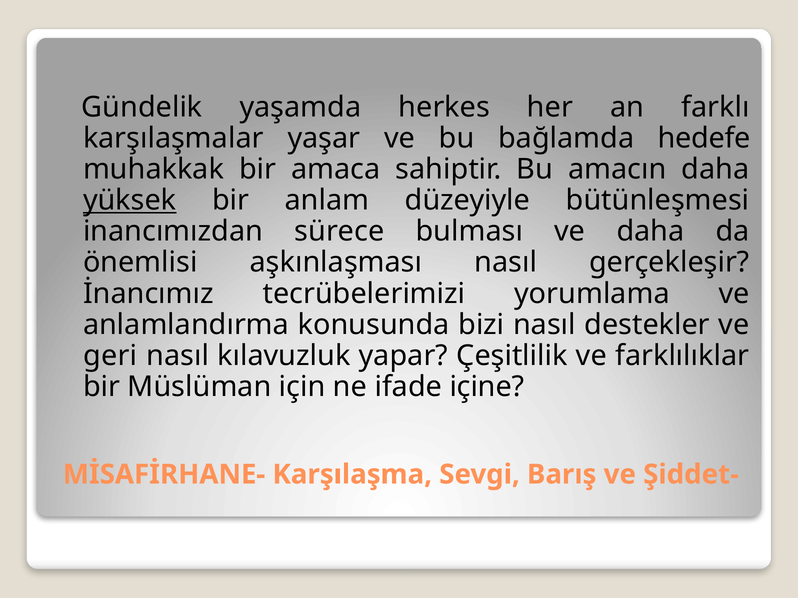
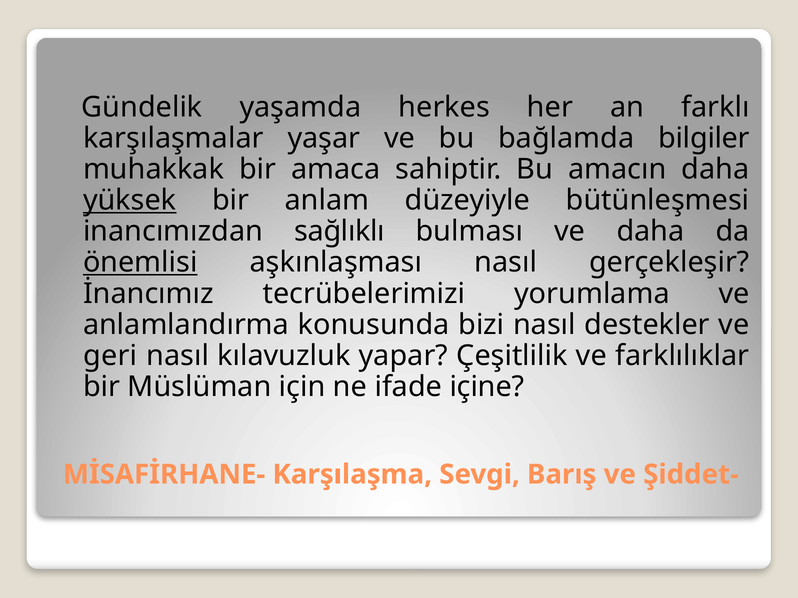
hedefe: hedefe -> bilgiler
sürece: sürece -> sağlıklı
önemlisi underline: none -> present
